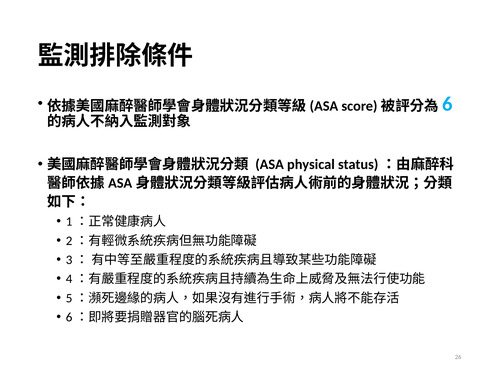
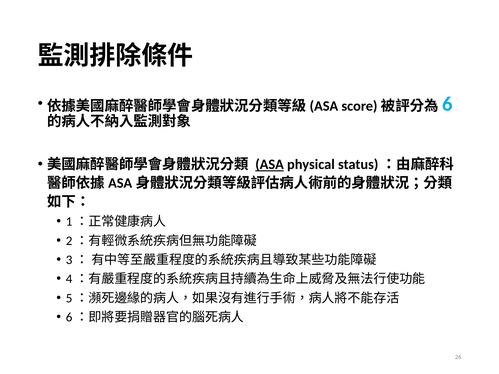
ASA underline: none -> present
